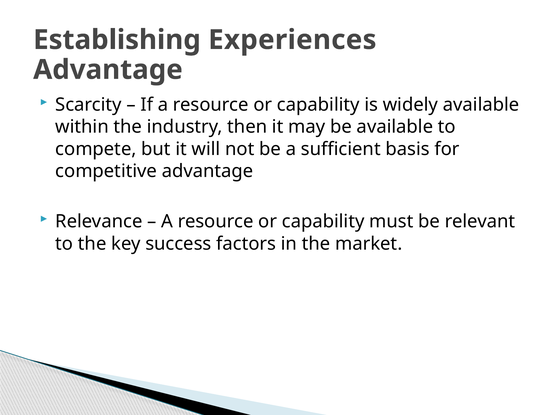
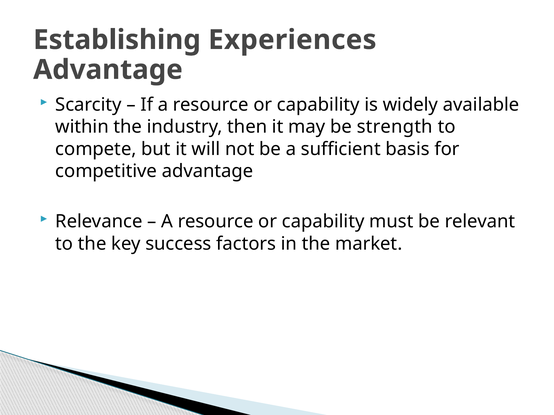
be available: available -> strength
